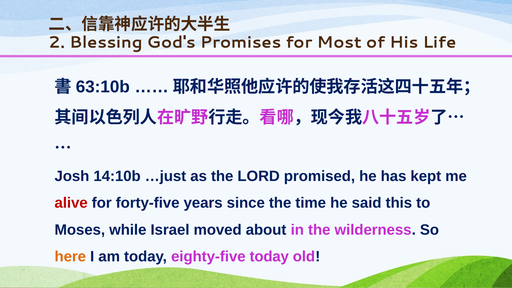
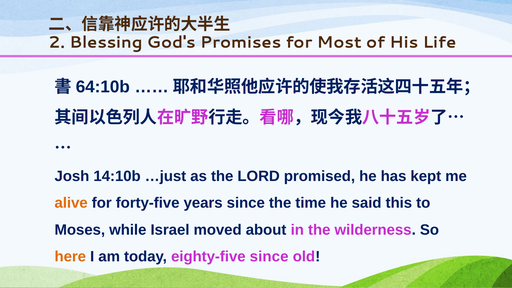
63:10b: 63:10b -> 64:10b
alive colour: red -> orange
eighty-five today: today -> since
